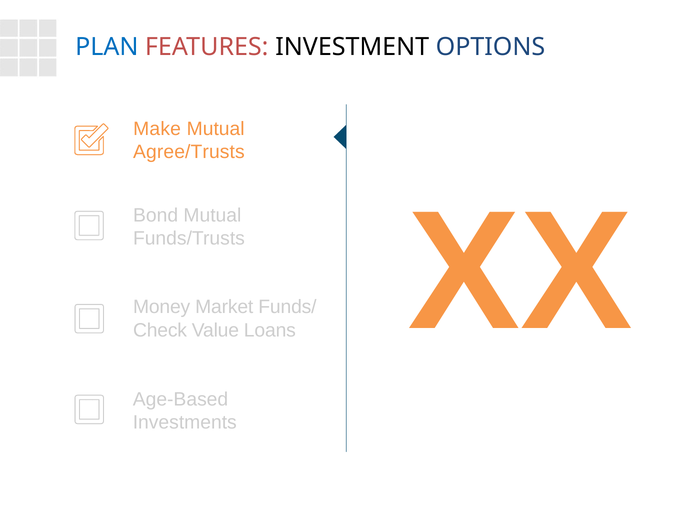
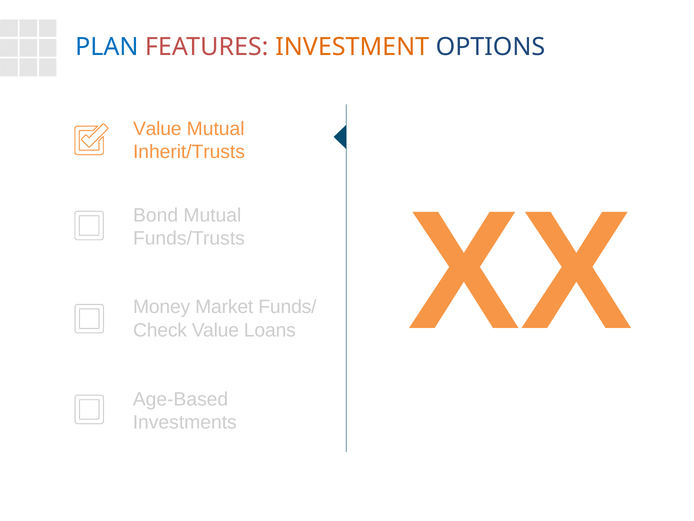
INVESTMENT colour: black -> orange
Make at (157, 129): Make -> Value
Agree/Trusts: Agree/Trusts -> Inherit/Trusts
